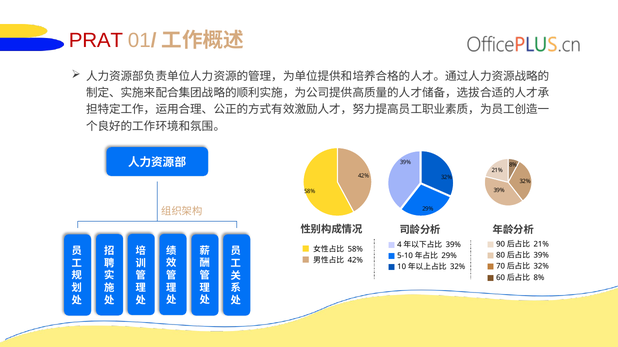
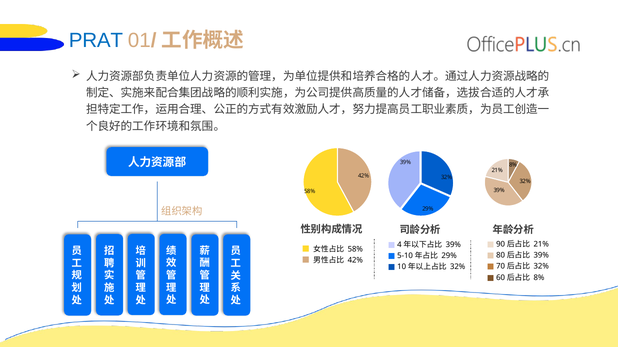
PRAT colour: red -> blue
